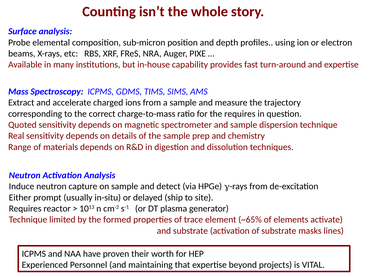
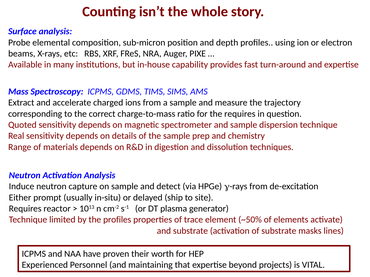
the formed: formed -> profiles
~65%: ~65% -> ~50%
